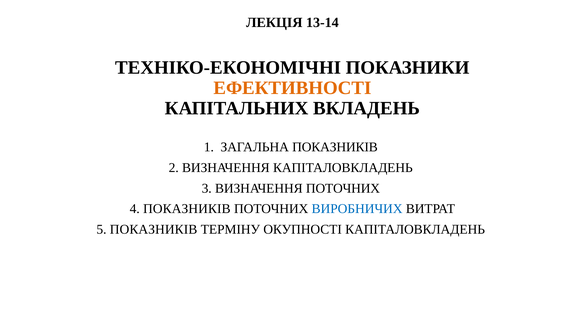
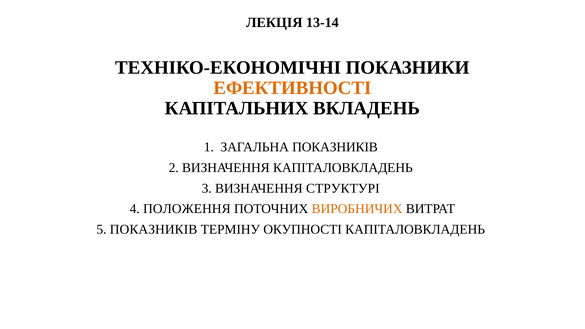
ВИЗНАЧЕННЯ ПОТОЧНИХ: ПОТОЧНИХ -> СТРУКТУРІ
4 ПОКАЗНИКІВ: ПОКАЗНИКІВ -> ПОЛОЖЕННЯ
ВИРОБНИЧИХ colour: blue -> orange
